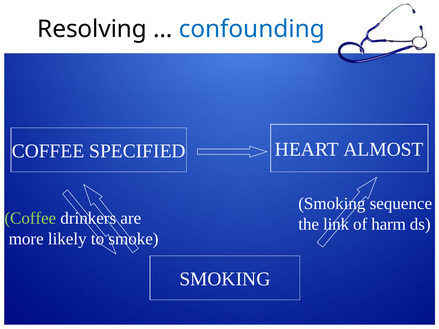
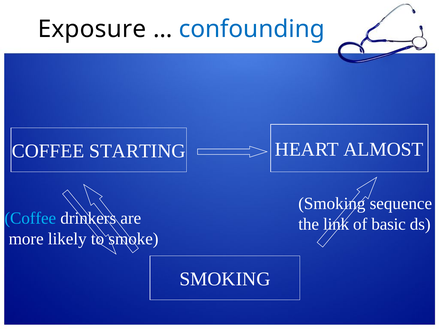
Resolving: Resolving -> Exposure
SPECIFIED: SPECIFIED -> STARTING
Coffee at (30, 218) colour: light green -> light blue
harm: harm -> basic
